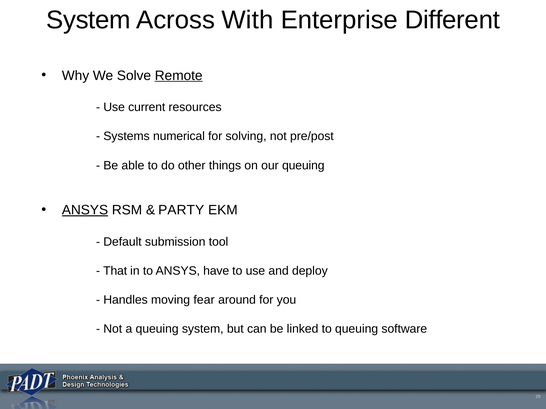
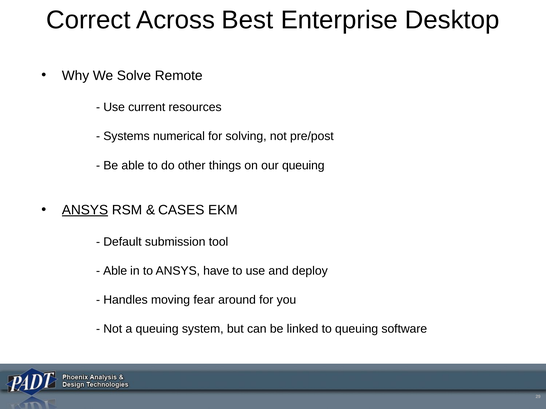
System at (88, 20): System -> Correct
With: With -> Best
Different: Different -> Desktop
Remote underline: present -> none
PARTY: PARTY -> CASES
That at (115, 271): That -> Able
